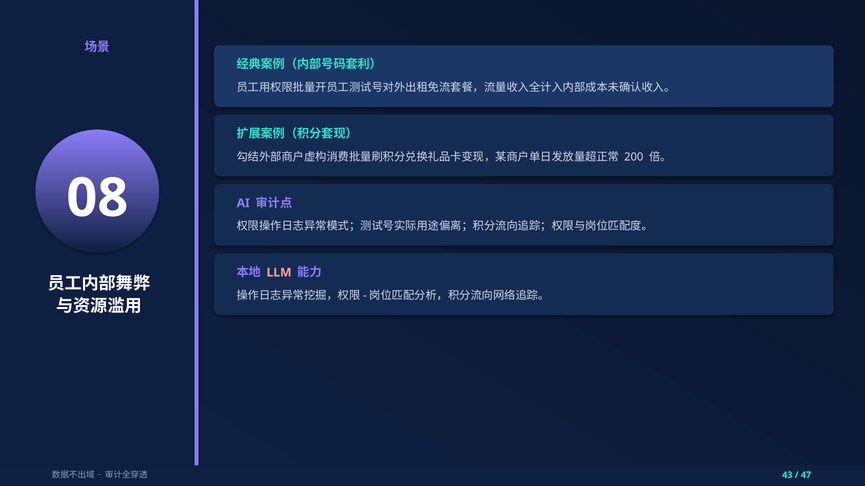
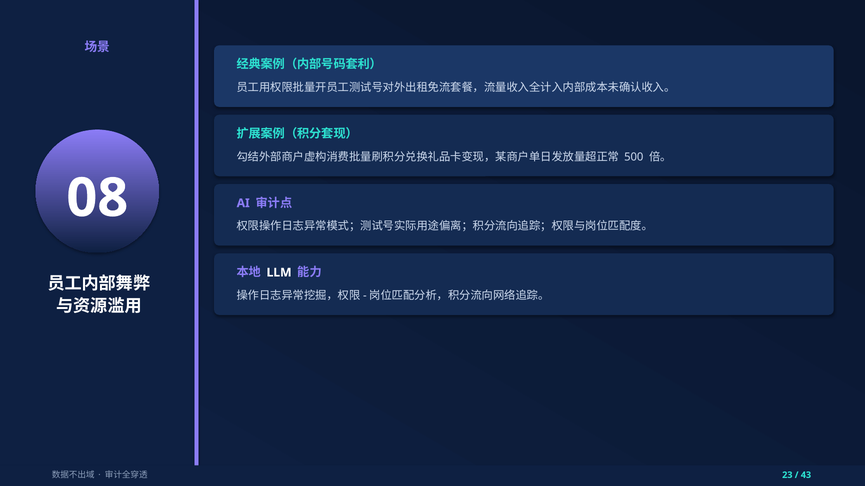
200: 200 -> 500
LLM colour: pink -> white
43: 43 -> 23
47: 47 -> 43
